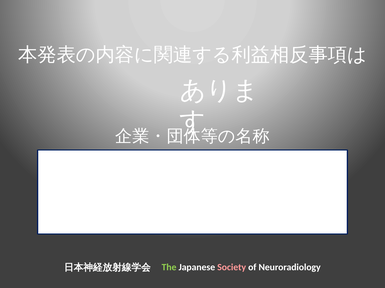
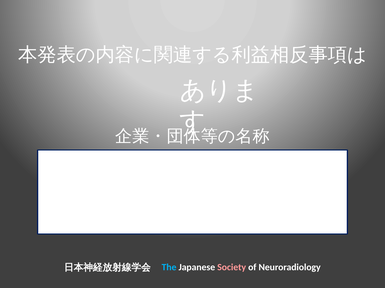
The colour: light green -> light blue
